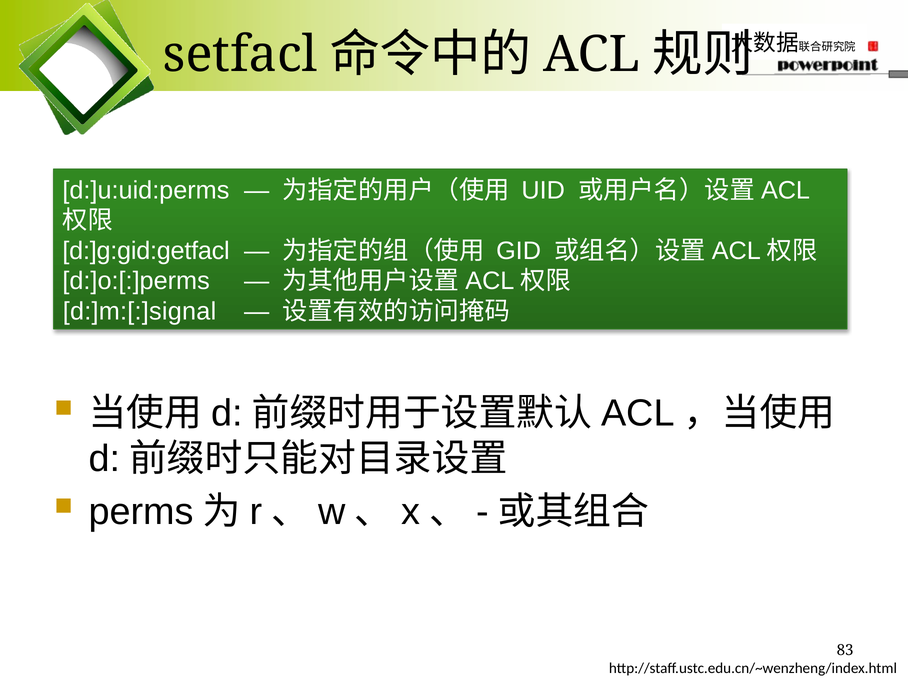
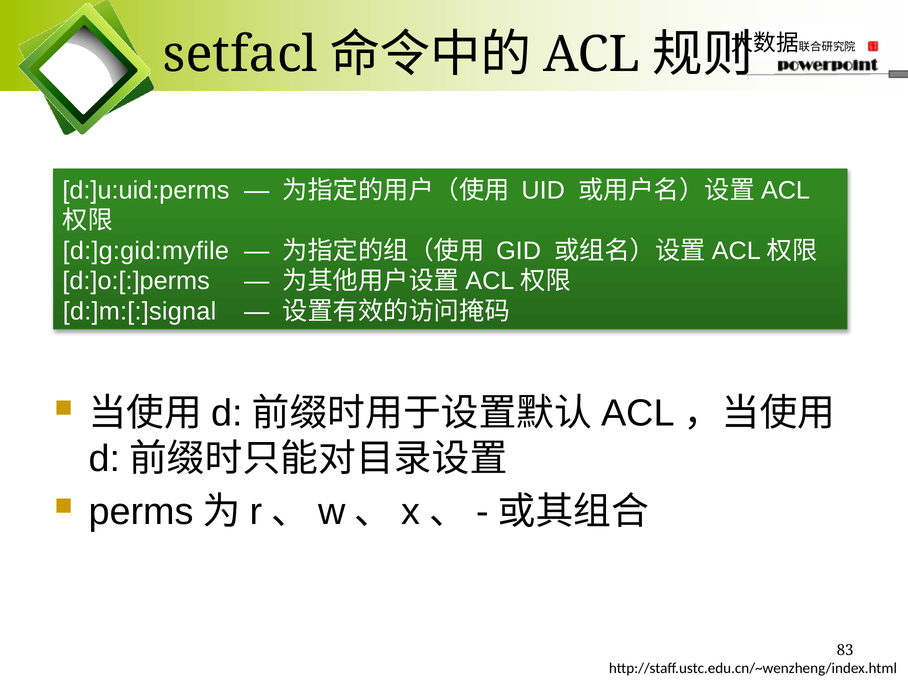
d:]g:gid:getfacl: d:]g:gid:getfacl -> d:]g:gid:myfile
